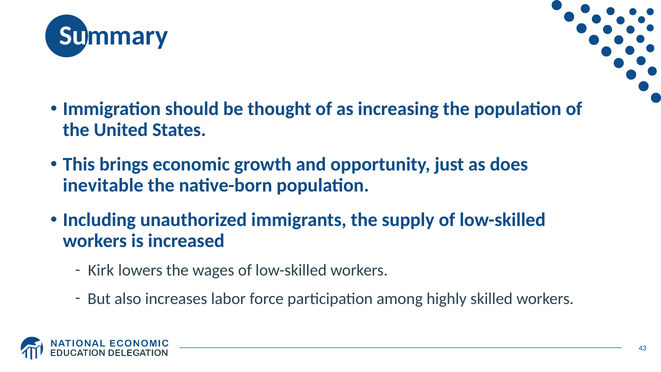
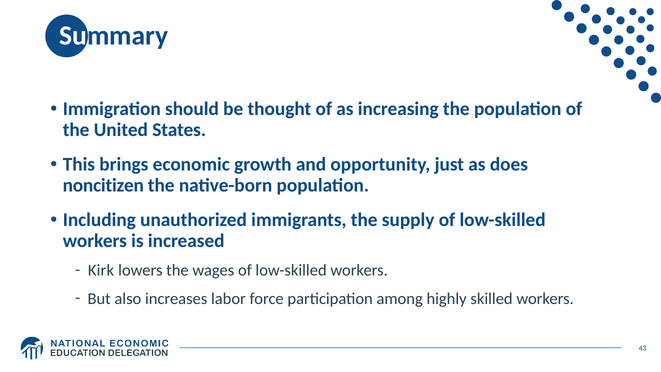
inevitable: inevitable -> noncitizen
